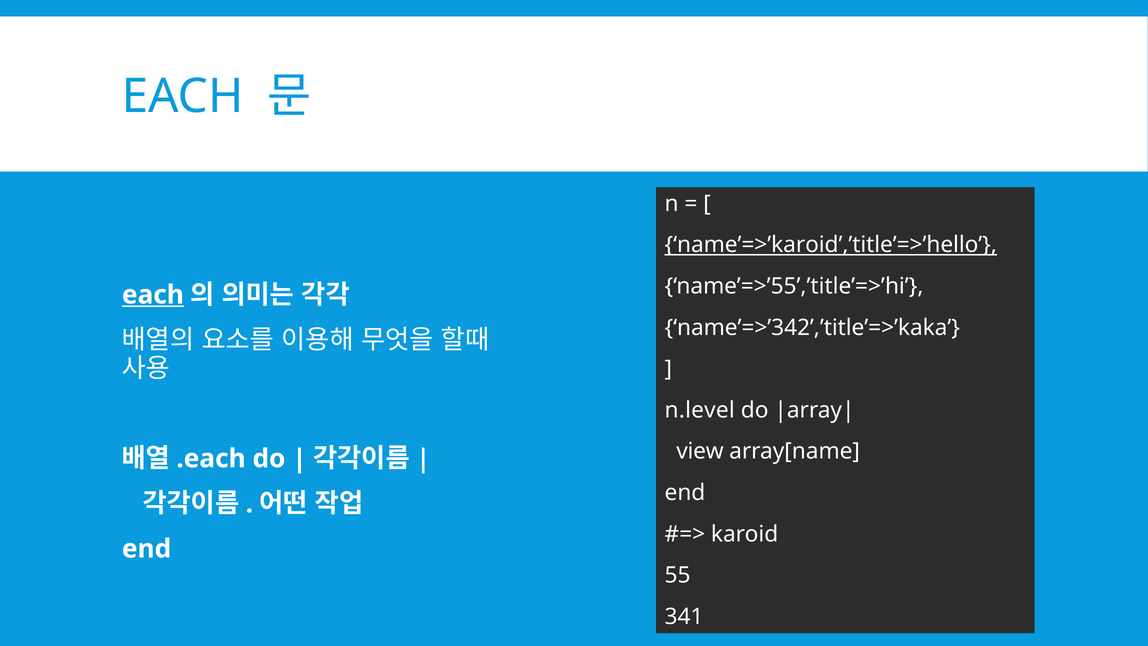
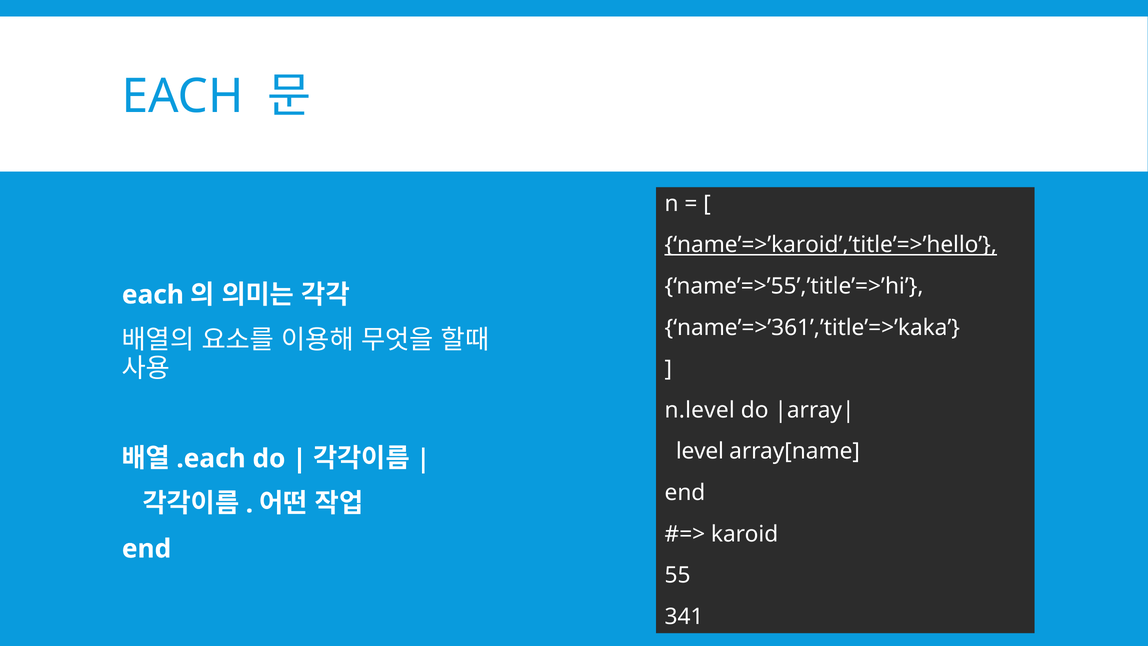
each at (153, 295) underline: present -> none
name’=>’342’,’title’=>’kaka: name’=>’342’,’title’=>’kaka -> name’=>’361’,’title’=>’kaka
view: view -> level
